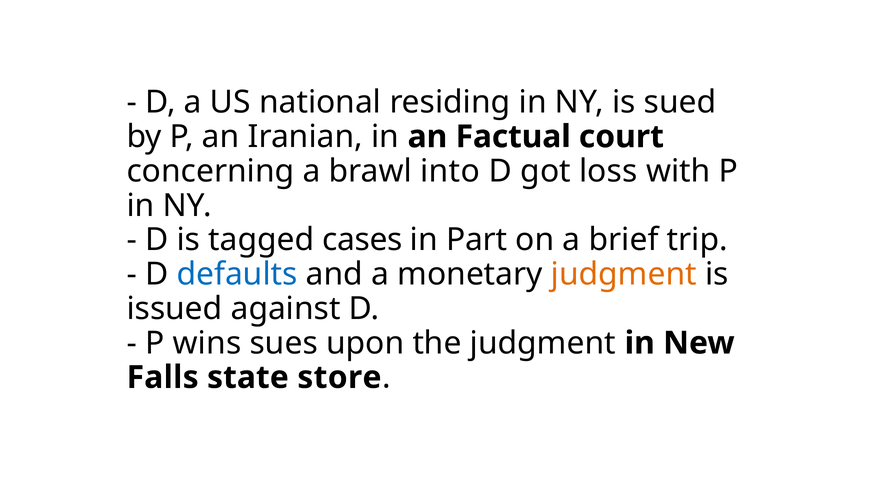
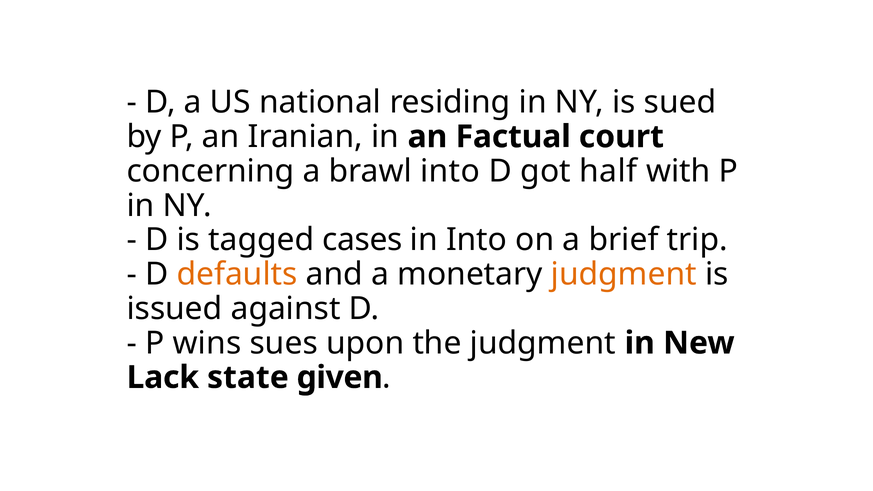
loss: loss -> half
in Part: Part -> Into
defaults colour: blue -> orange
Falls: Falls -> Lack
store: store -> given
